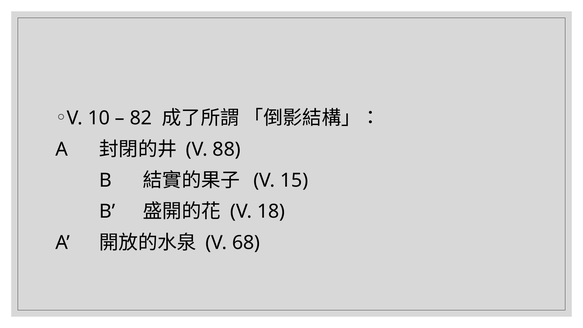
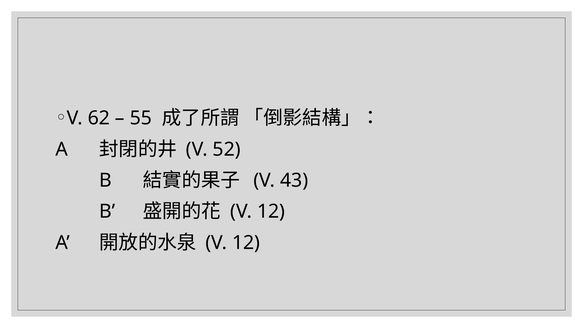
10: 10 -> 62
82: 82 -> 55
88: 88 -> 52
15: 15 -> 43
18 at (271, 212): 18 -> 12
68 at (246, 243): 68 -> 12
